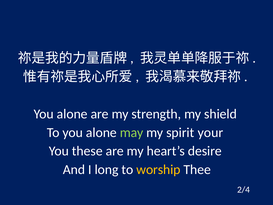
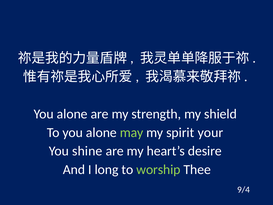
these: these -> shine
worship colour: yellow -> light green
2/4: 2/4 -> 9/4
